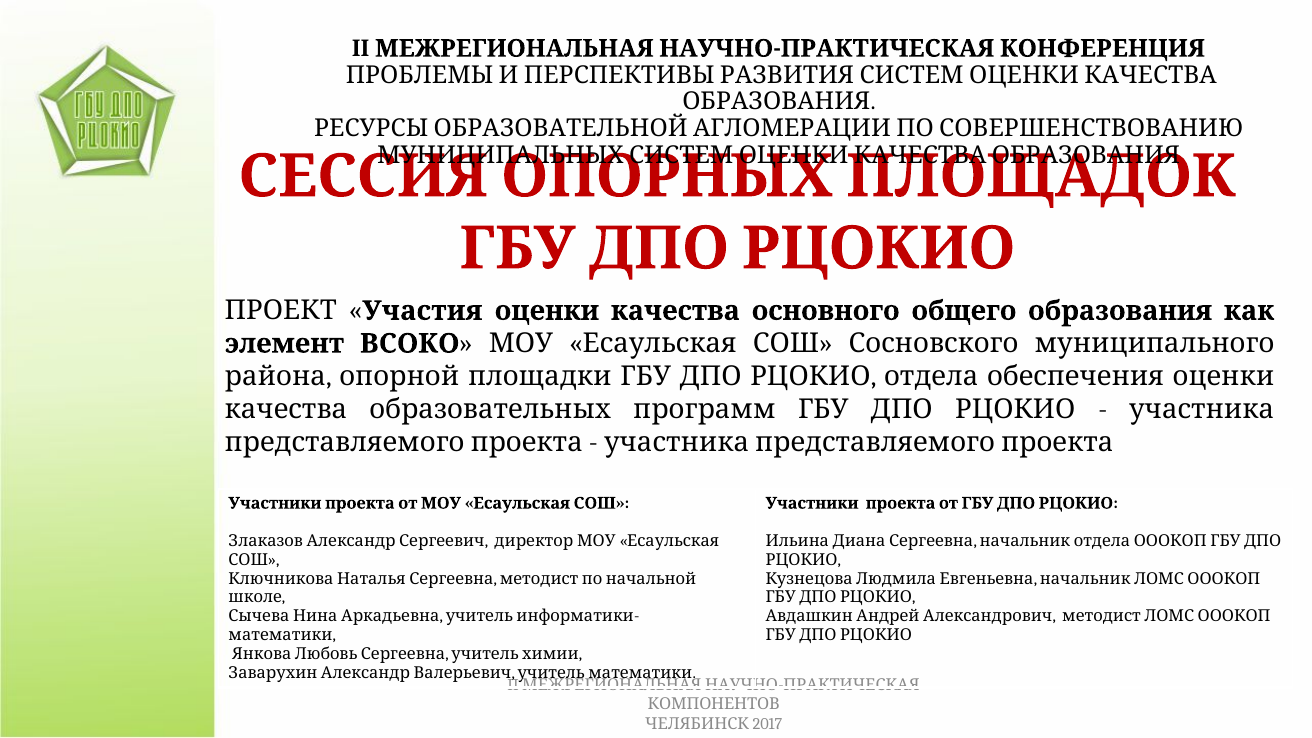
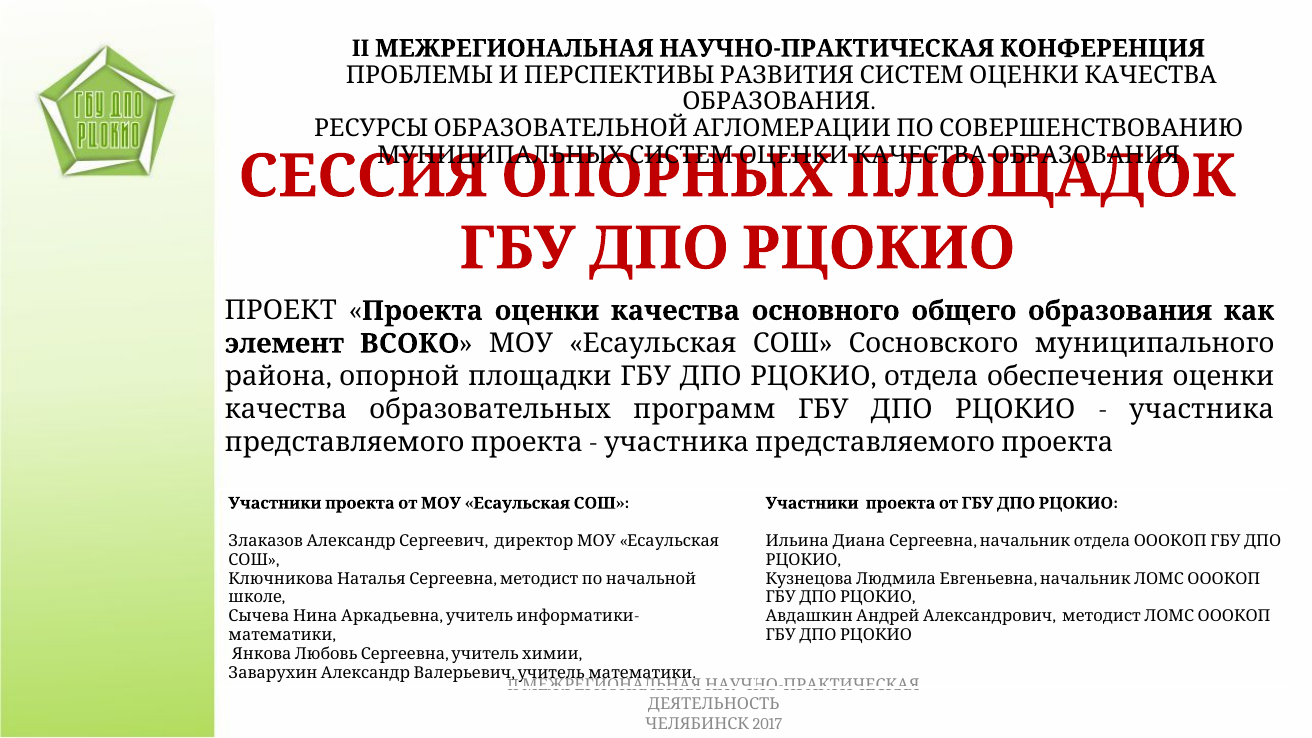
Участия: Участия -> Проекта
КОМПОНЕНТОВ: КОМПОНЕНТОВ -> ДЕЯТЕЛЬНОСТЬ
